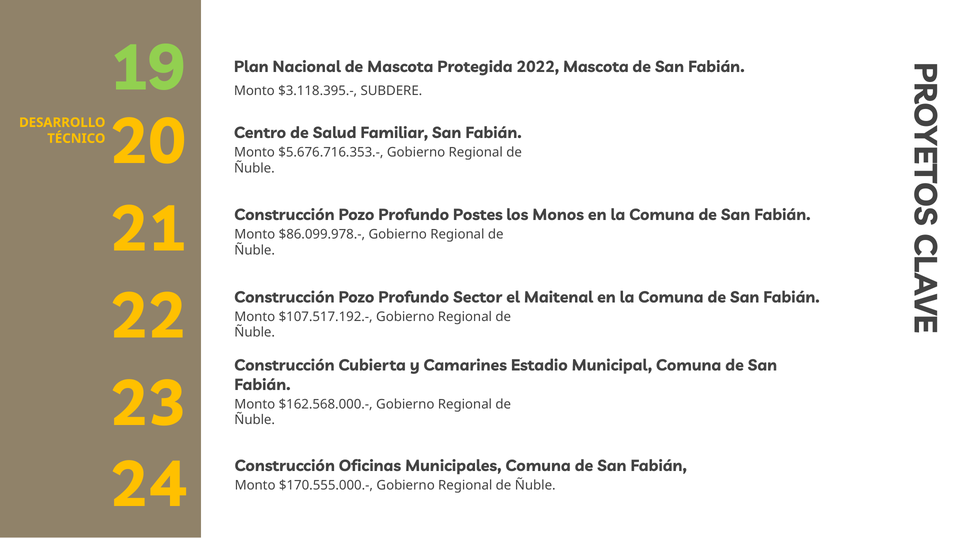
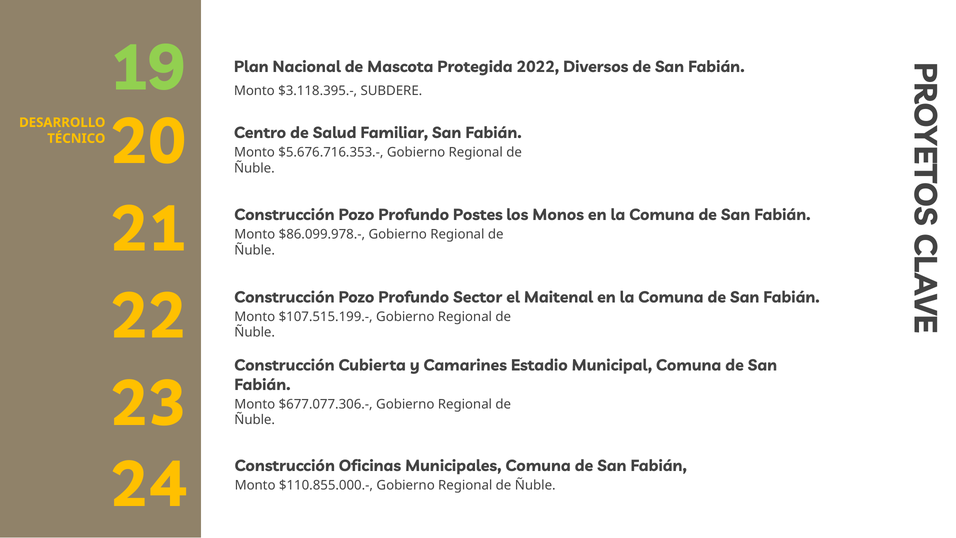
2022 Mascota: Mascota -> Diversos
$107.517.192.-: $107.517.192.- -> $107.515.199.-
$162.568.000.-: $162.568.000.- -> $677.077.306.-
$170.555.000.-: $170.555.000.- -> $110.855.000.-
